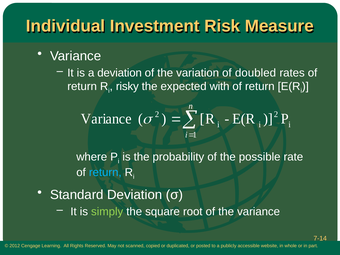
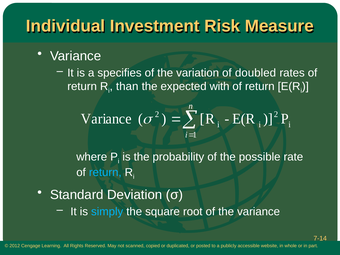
a deviation: deviation -> specifies
risky: risky -> than
simply colour: light green -> light blue
